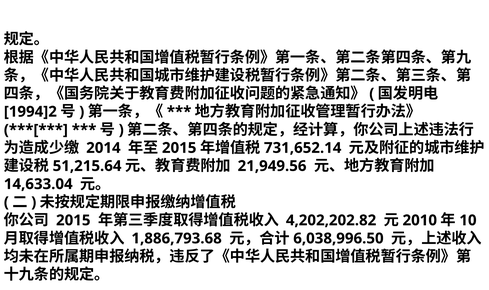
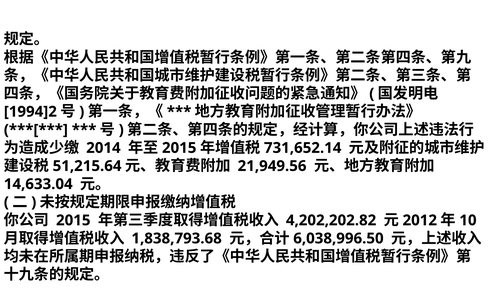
2010: 2010 -> 2012
1,886,793.68: 1,886,793.68 -> 1,838,793.68
